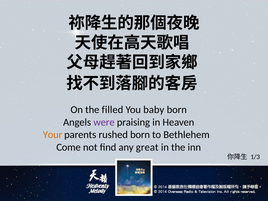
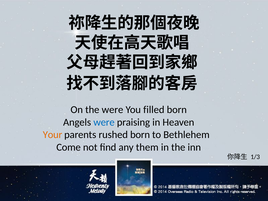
the filled: filled -> were
baby: baby -> filled
were at (104, 122) colour: purple -> blue
great: great -> them
